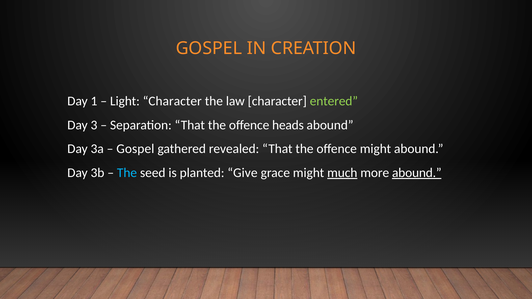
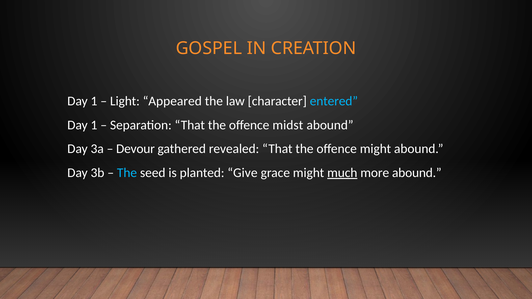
Light Character: Character -> Appeared
entered colour: light green -> light blue
3 at (94, 125): 3 -> 1
heads: heads -> midst
Gospel at (135, 149): Gospel -> Devour
abound at (417, 173) underline: present -> none
